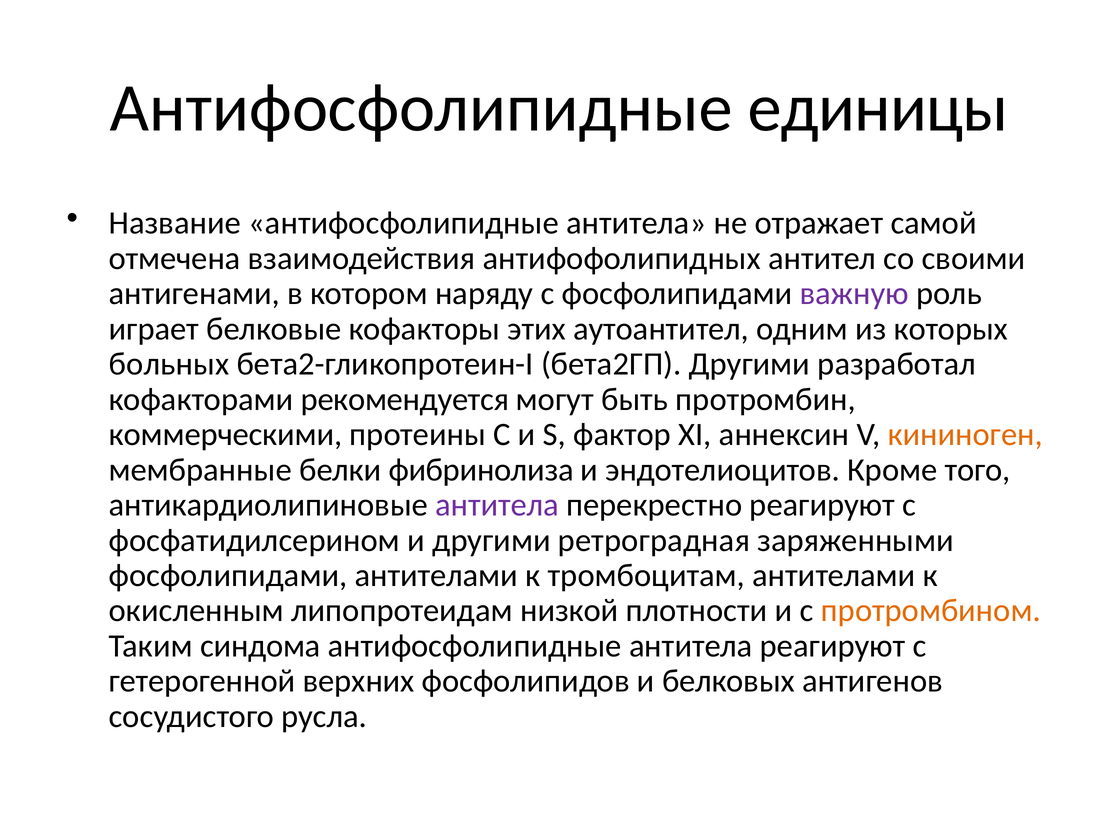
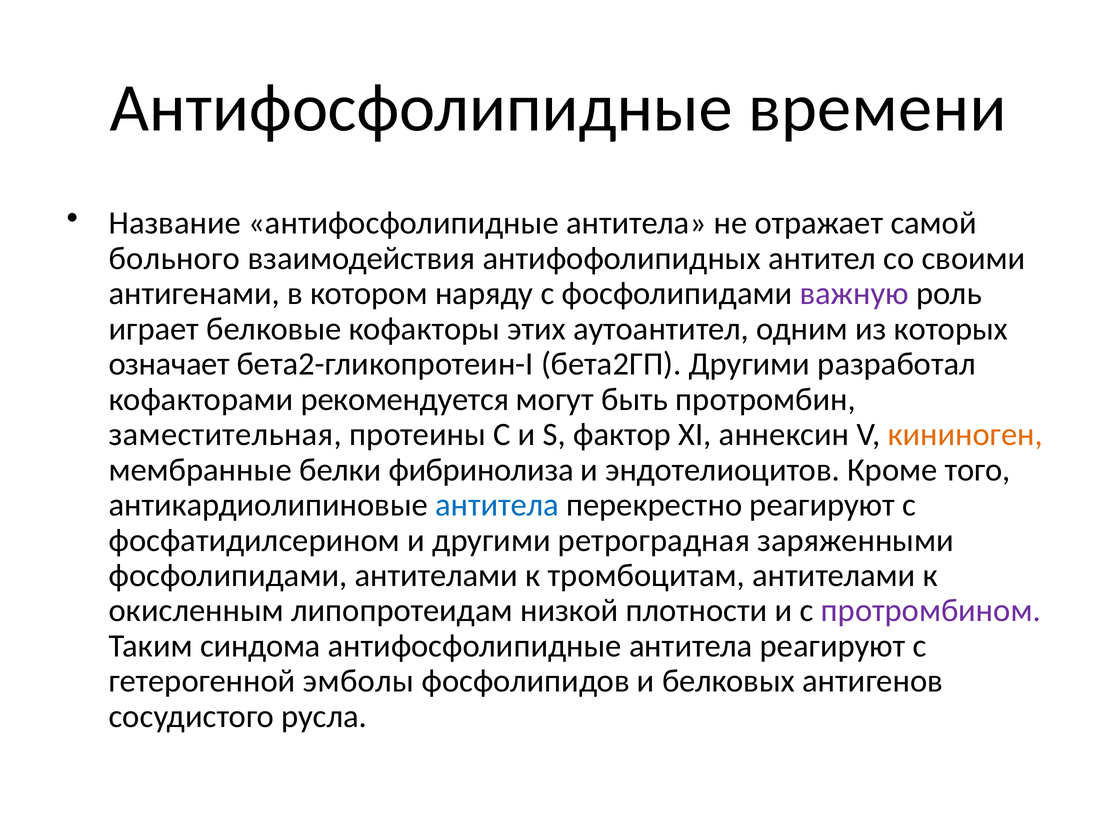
единицы: единицы -> времени
отмечена: отмечена -> больного
больных: больных -> означает
коммерческими: коммерческими -> заместительная
антитела at (497, 505) colour: purple -> blue
протромбином colour: orange -> purple
верхних: верхних -> эмболы
